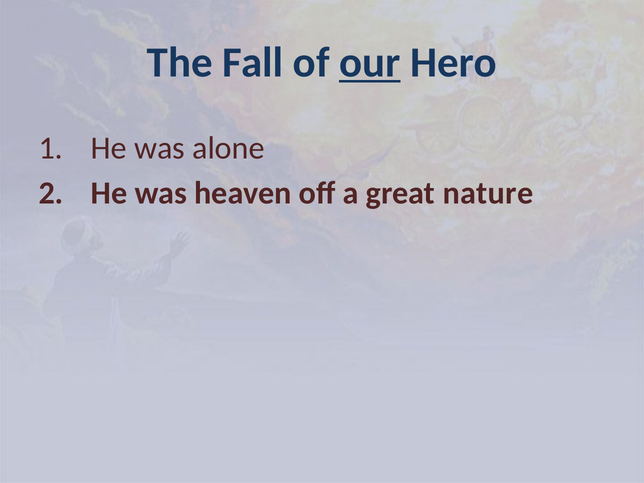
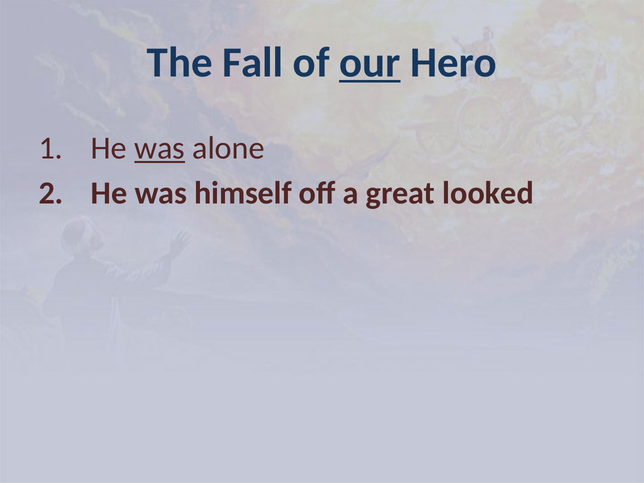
was at (160, 148) underline: none -> present
heaven: heaven -> himself
nature: nature -> looked
